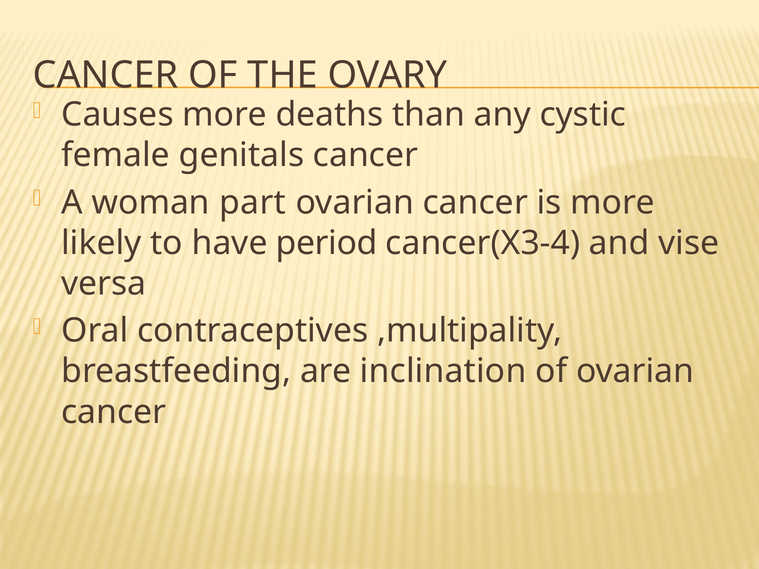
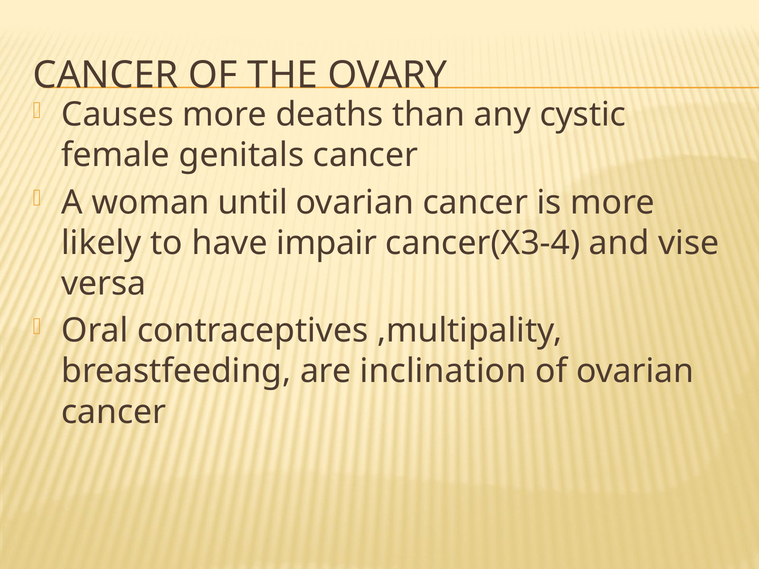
part: part -> until
period: period -> impair
